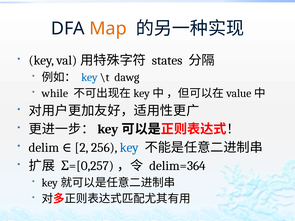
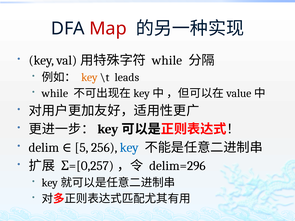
Map colour: orange -> red
states at (167, 60): states -> while
key at (89, 77) colour: blue -> orange
dawg: dawg -> leads
2: 2 -> 5
delim=364: delim=364 -> delim=296
